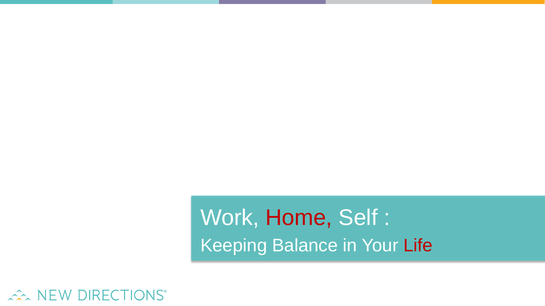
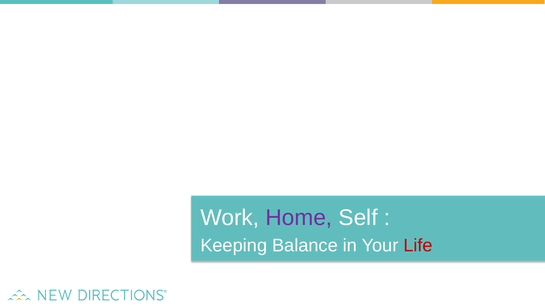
Home colour: red -> purple
